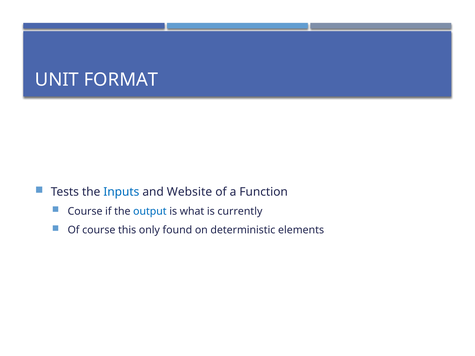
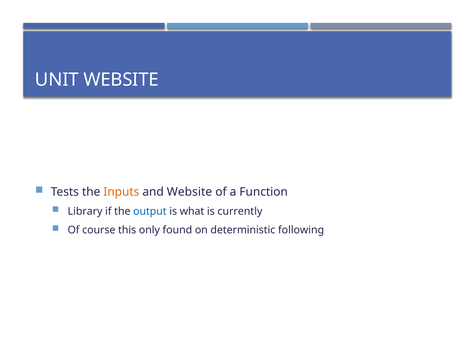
UNIT FORMAT: FORMAT -> WEBSITE
Inputs colour: blue -> orange
Course at (85, 212): Course -> Library
elements: elements -> following
